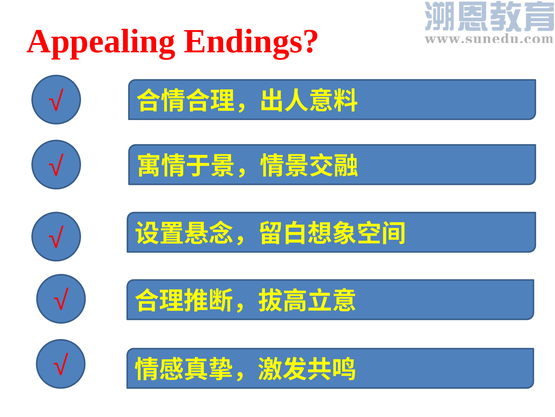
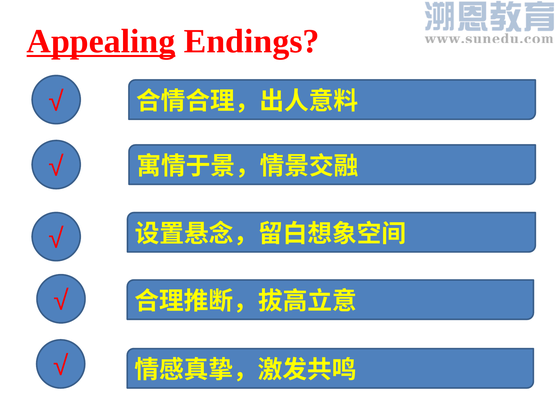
Appealing underline: none -> present
